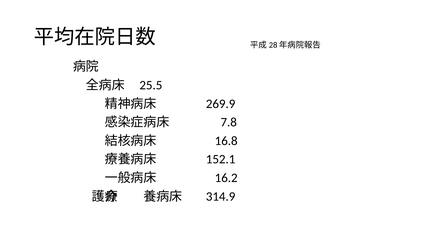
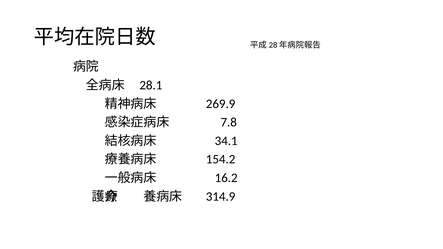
25.5: 25.5 -> 28.1
16.8: 16.8 -> 34.1
152.1: 152.1 -> 154.2
